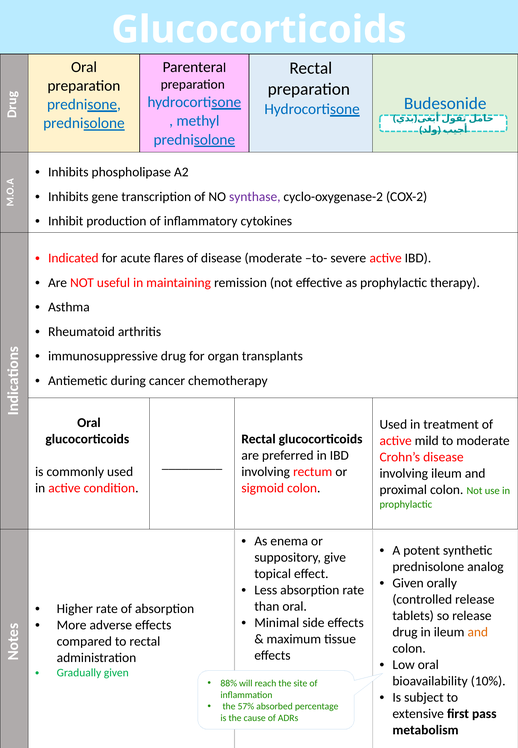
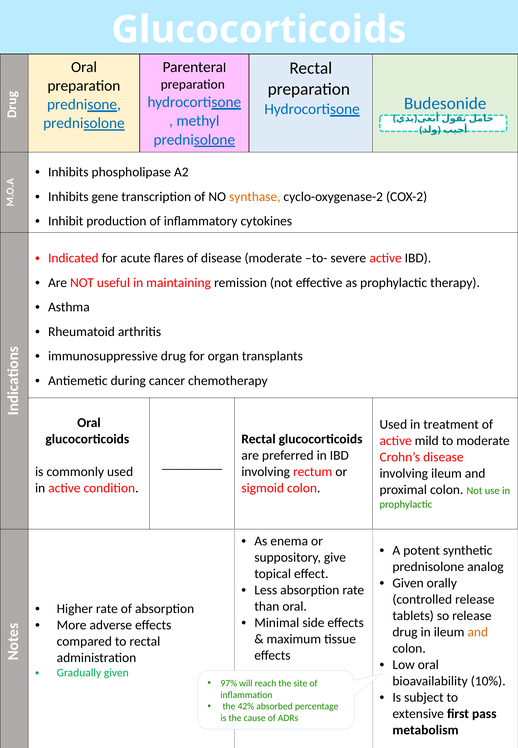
synthase colour: purple -> orange
88%: 88% -> 97%
57%: 57% -> 42%
